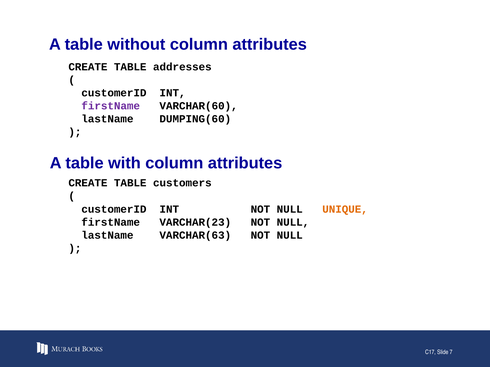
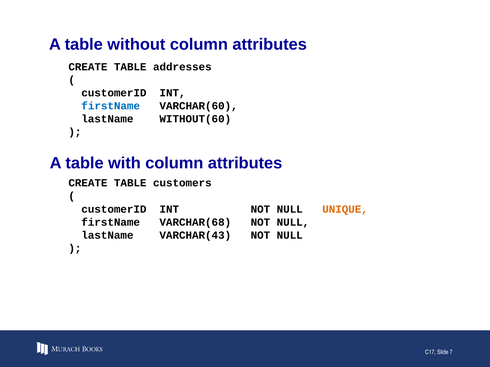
firstName at (111, 106) colour: purple -> blue
DUMPING(60: DUMPING(60 -> WITHOUT(60
VARCHAR(23: VARCHAR(23 -> VARCHAR(68
VARCHAR(63: VARCHAR(63 -> VARCHAR(43
